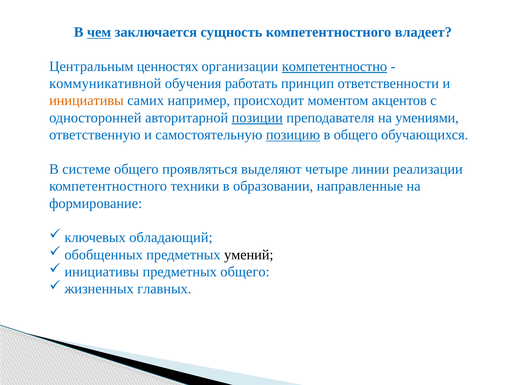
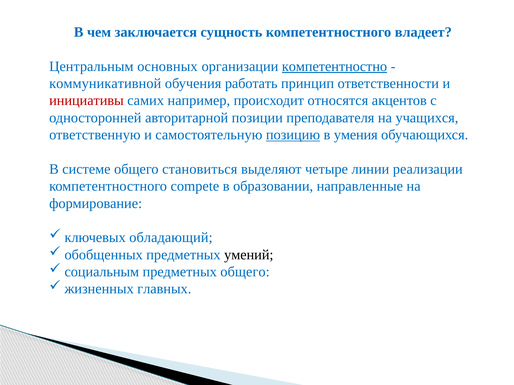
чем underline: present -> none
ценностях: ценностях -> основных
инициативы at (86, 101) colour: orange -> red
моментом: моментом -> относятся
позиции underline: present -> none
умениями: умениями -> учащихся
в общего: общего -> умения
проявляться: проявляться -> становиться
техники: техники -> compete
инициативы at (102, 272): инициативы -> социальным
